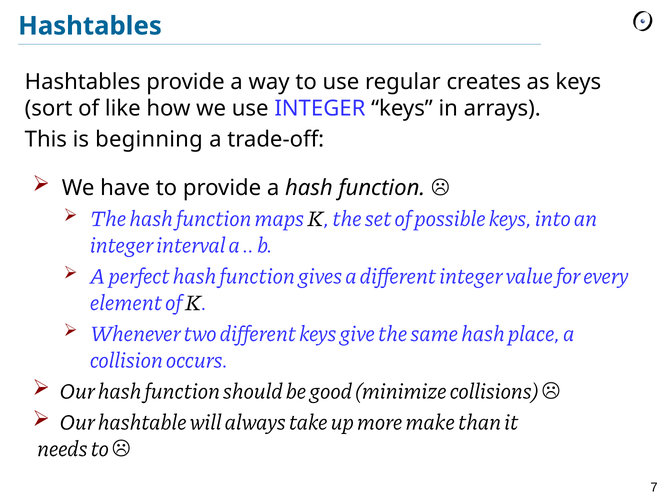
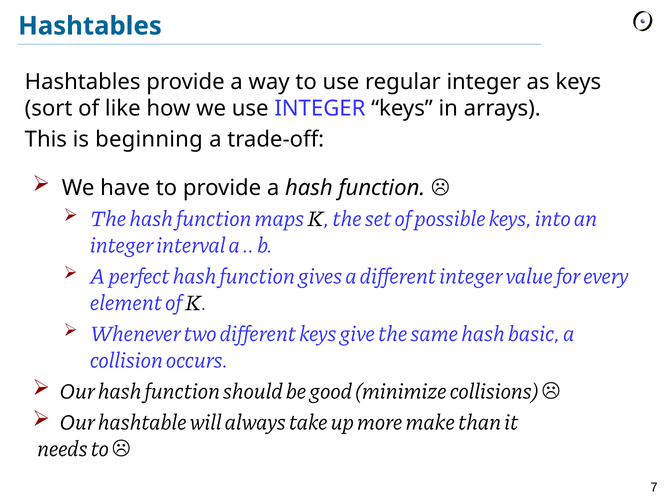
regular creates: creates -> integer
place: place -> basic
